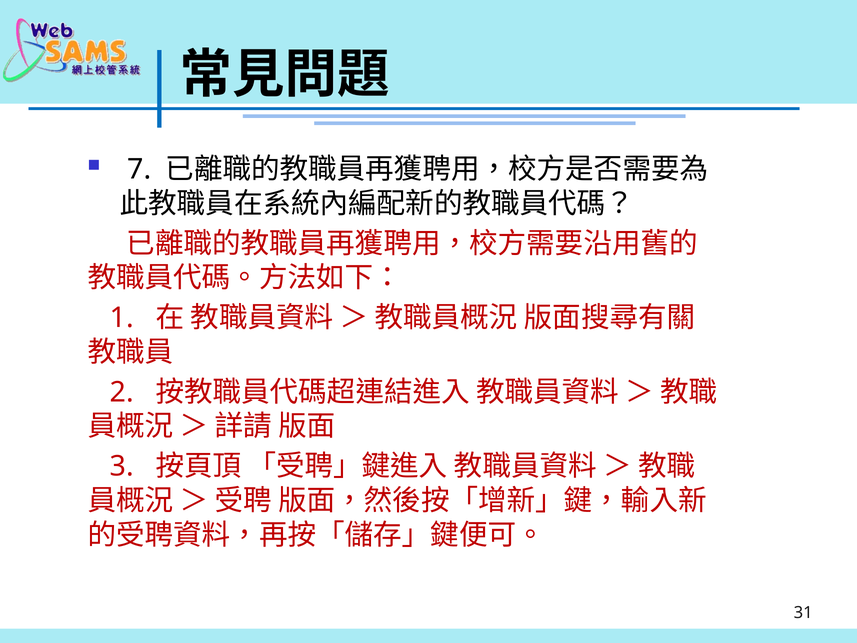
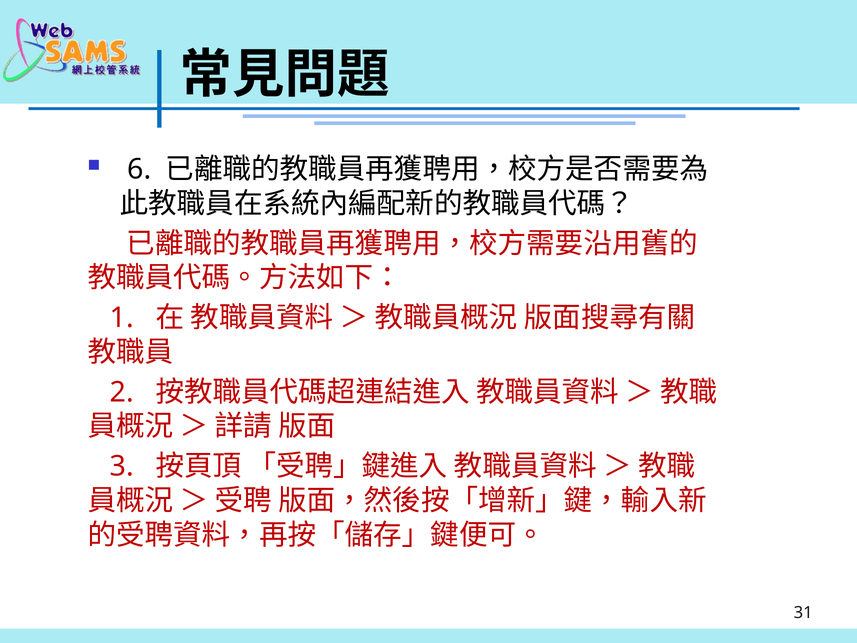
7: 7 -> 6
